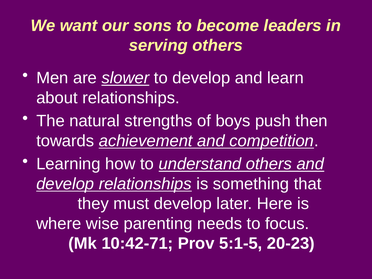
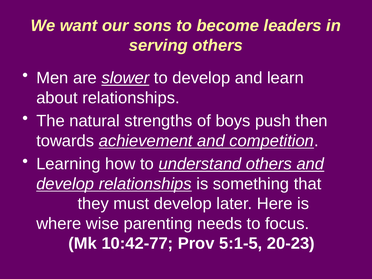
10:42-71: 10:42-71 -> 10:42-77
